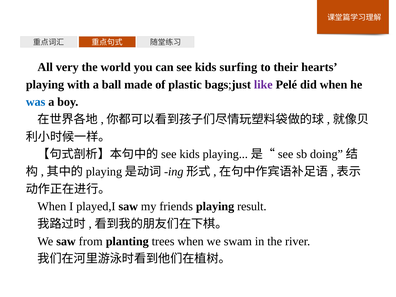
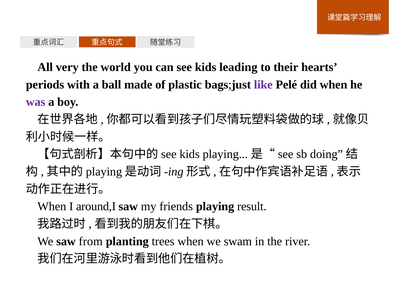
surfing: surfing -> leading
playing at (45, 85): playing -> periods
was colour: blue -> purple
played,I: played,I -> around,I
